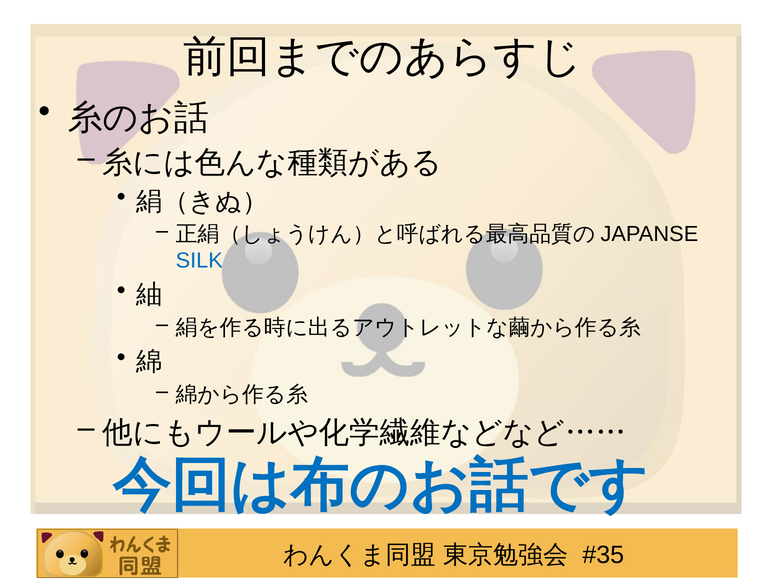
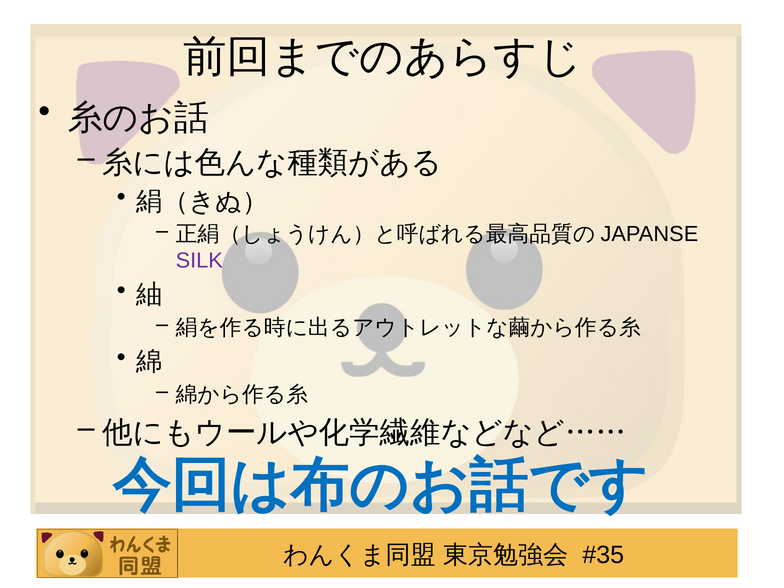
SILK colour: blue -> purple
